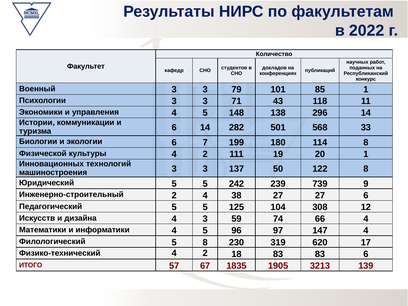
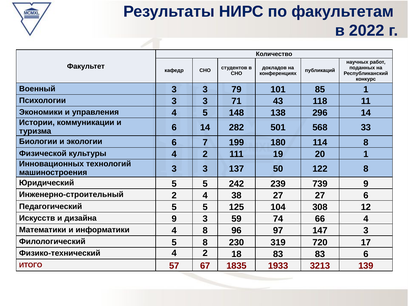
дизайна 4: 4 -> 9
информатики 4 5: 5 -> 8
147 4: 4 -> 3
620: 620 -> 720
1905: 1905 -> 1933
